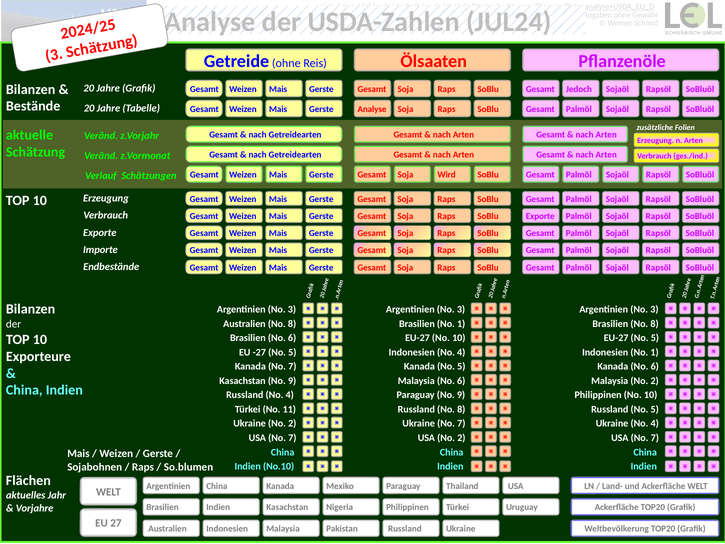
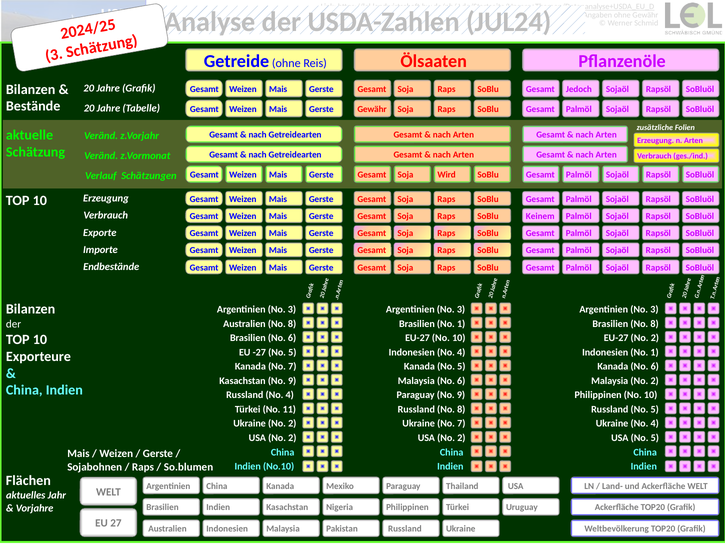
Analyse at (372, 109): Analyse -> Gewähr
SoBlu Exporte: Exporte -> Keinem
EU-27 No 5: 5 -> 2
7 at (292, 438): 7 -> 2
7 at (655, 438): 7 -> 5
